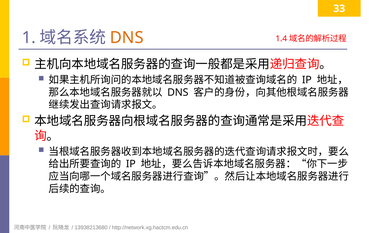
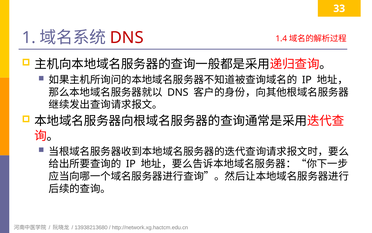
DNS at (127, 38) colour: orange -> red
